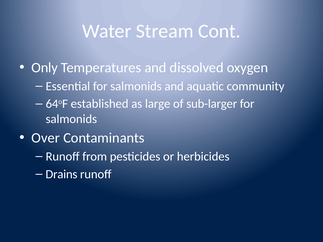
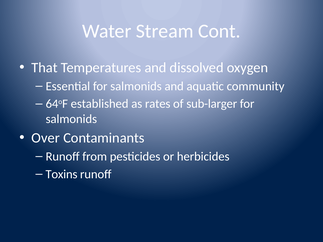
Only: Only -> That
large: large -> rates
Drains: Drains -> Toxins
